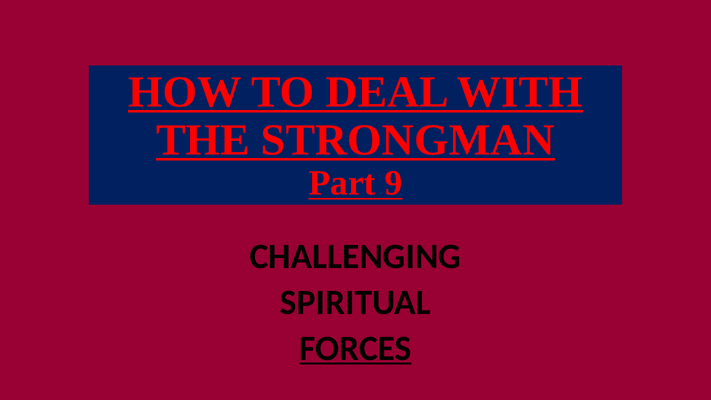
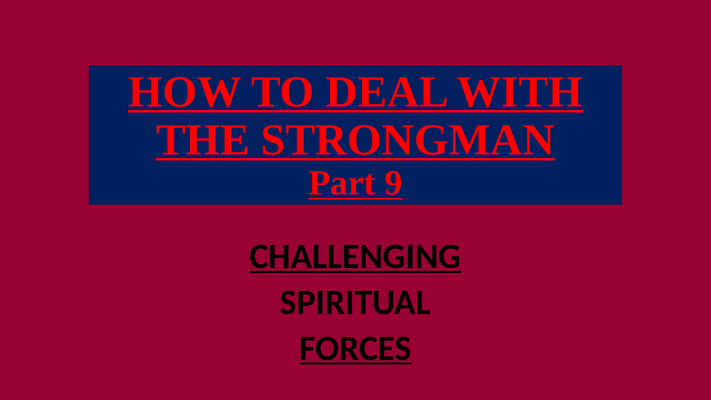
CHALLENGING underline: none -> present
